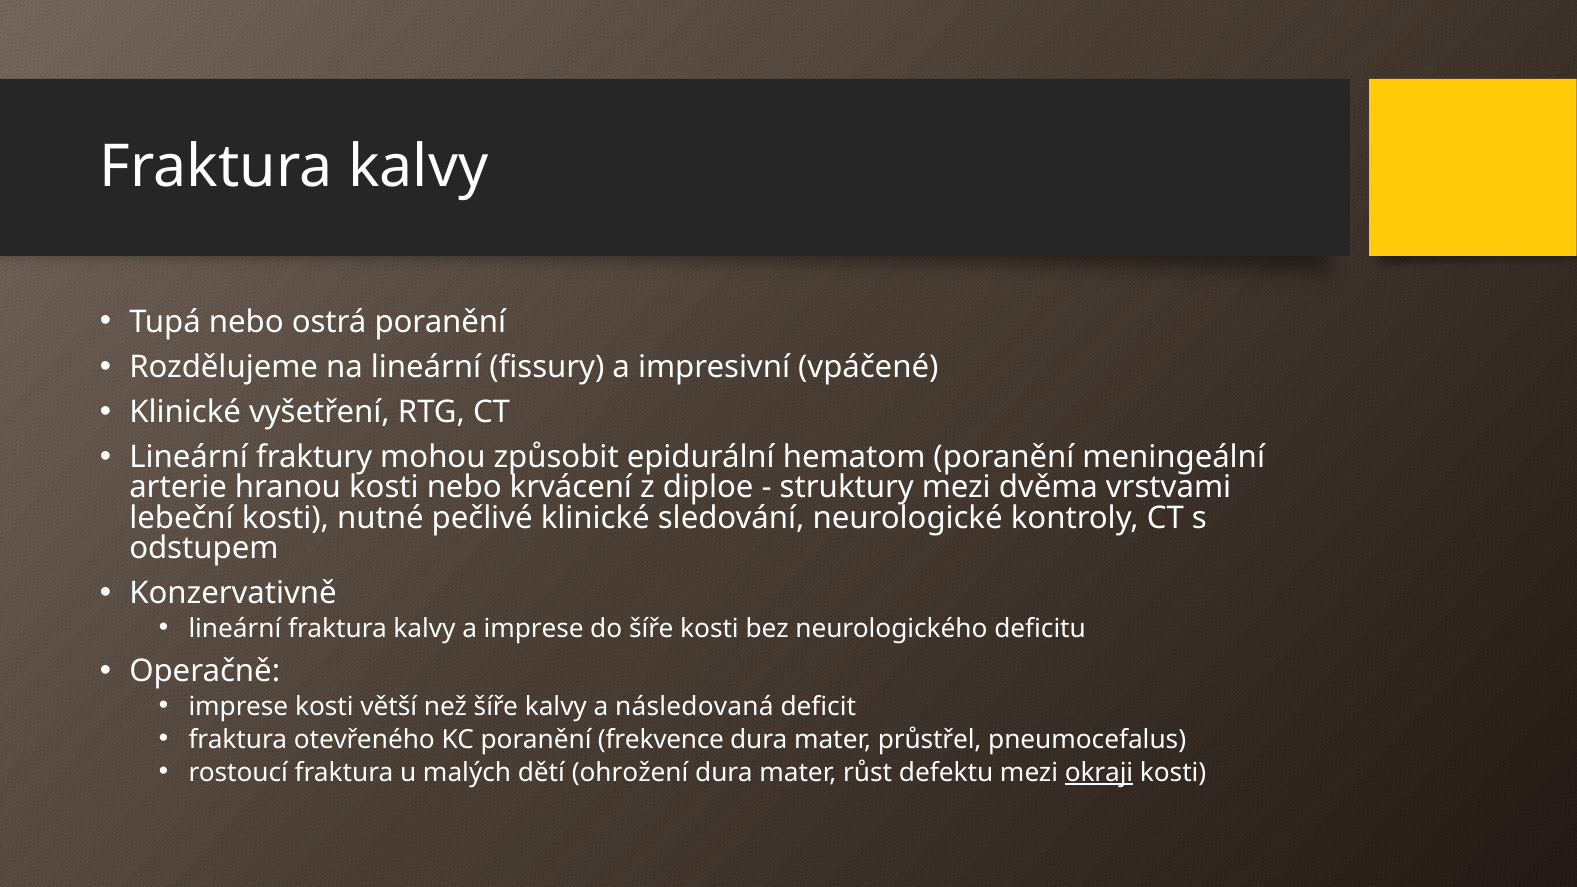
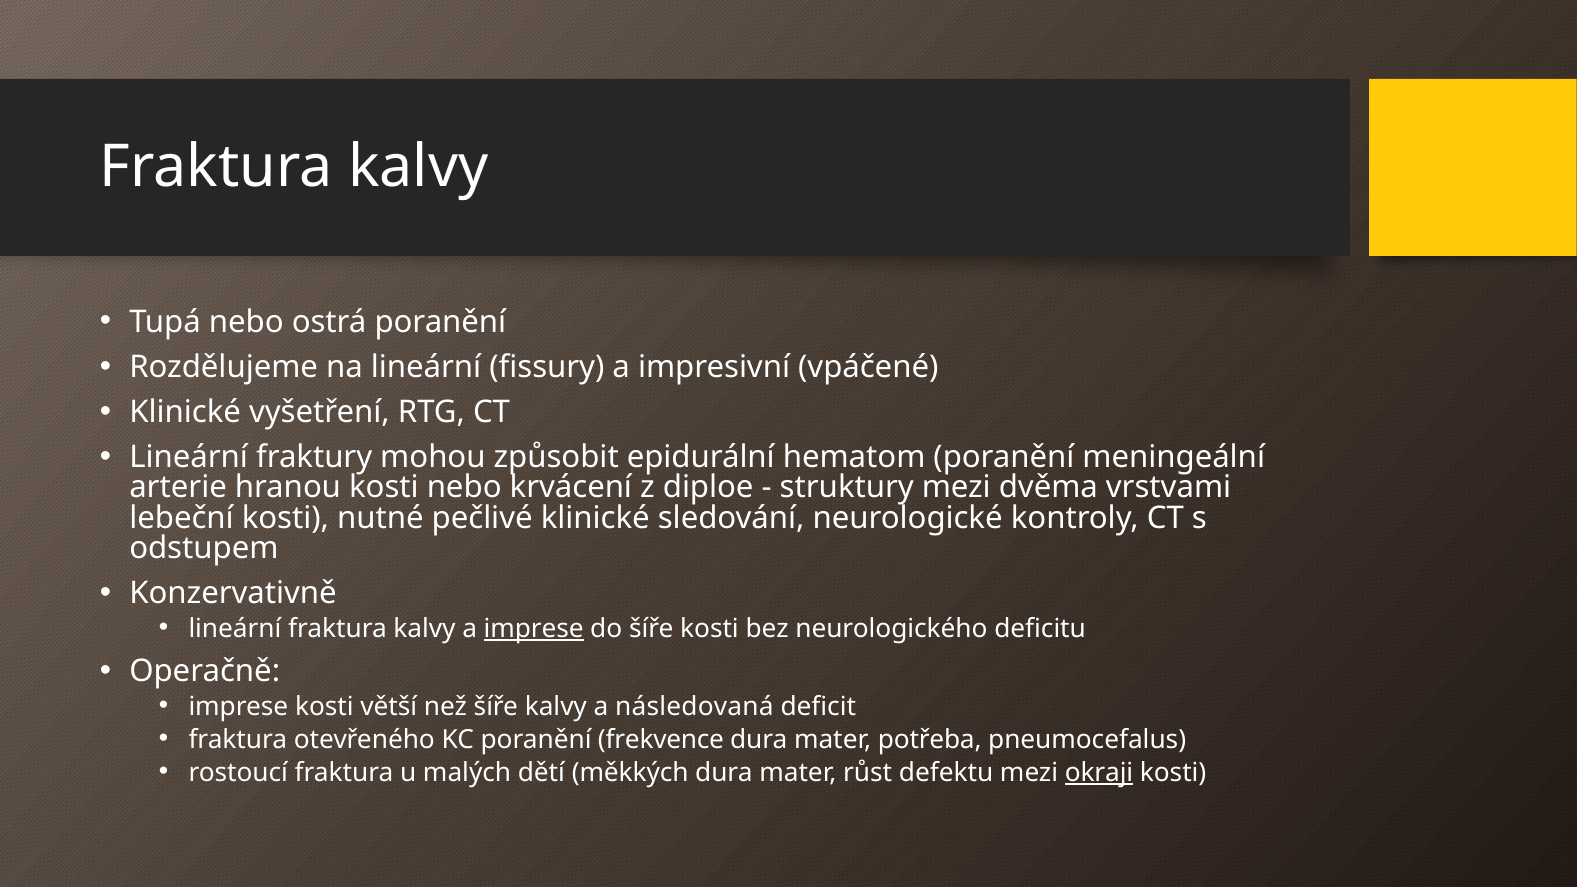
imprese at (534, 629) underline: none -> present
průstřel: průstřel -> potřeba
ohrožení: ohrožení -> měkkých
